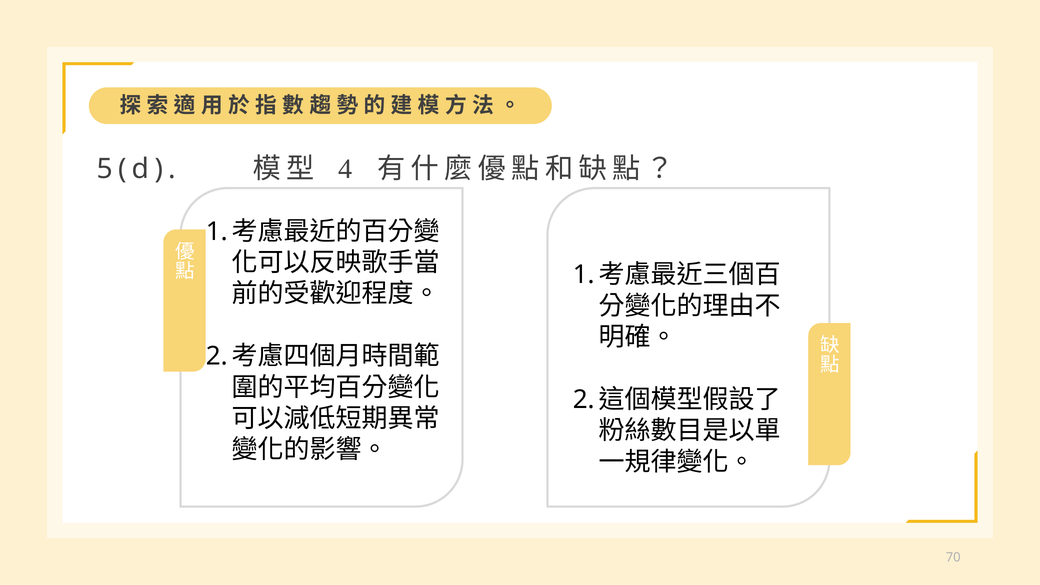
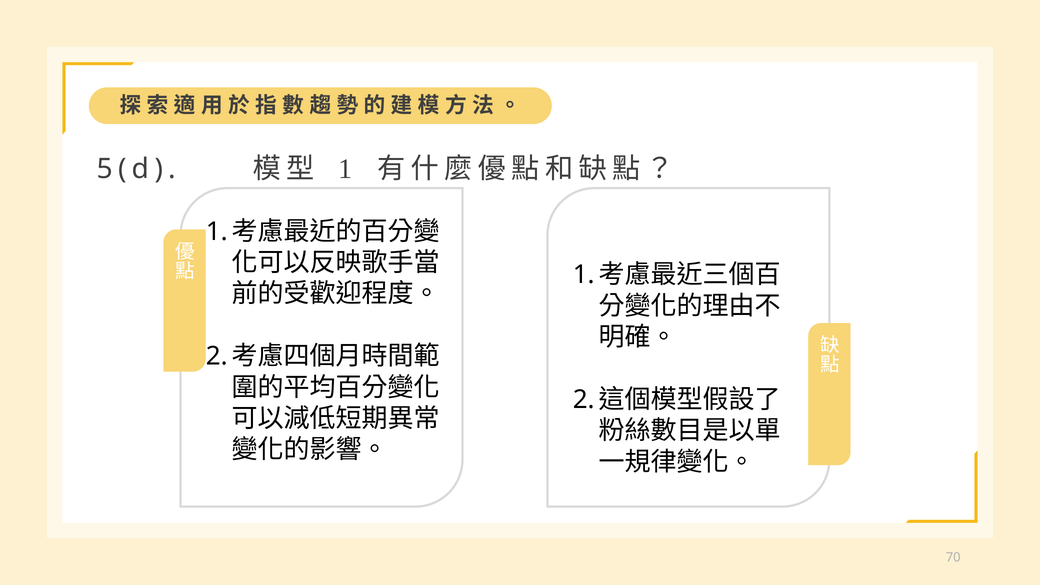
4 at (345, 169): 4 -> 1
